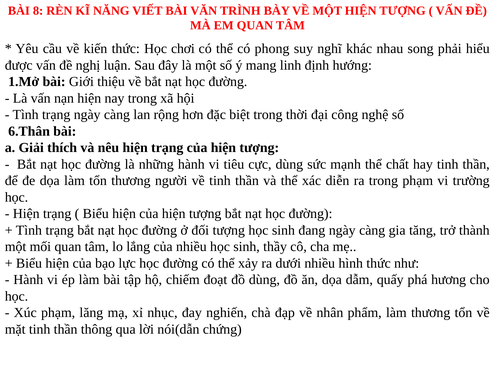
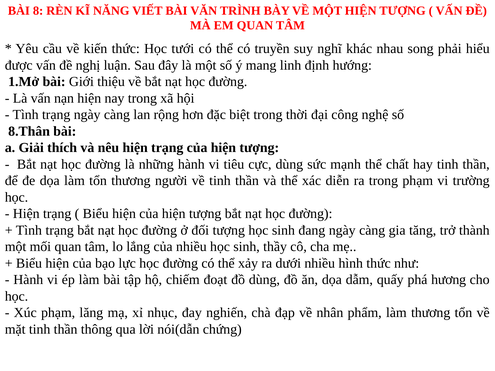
chơi: chơi -> tưới
phong: phong -> truyền
6.Thân: 6.Thân -> 8.Thân
